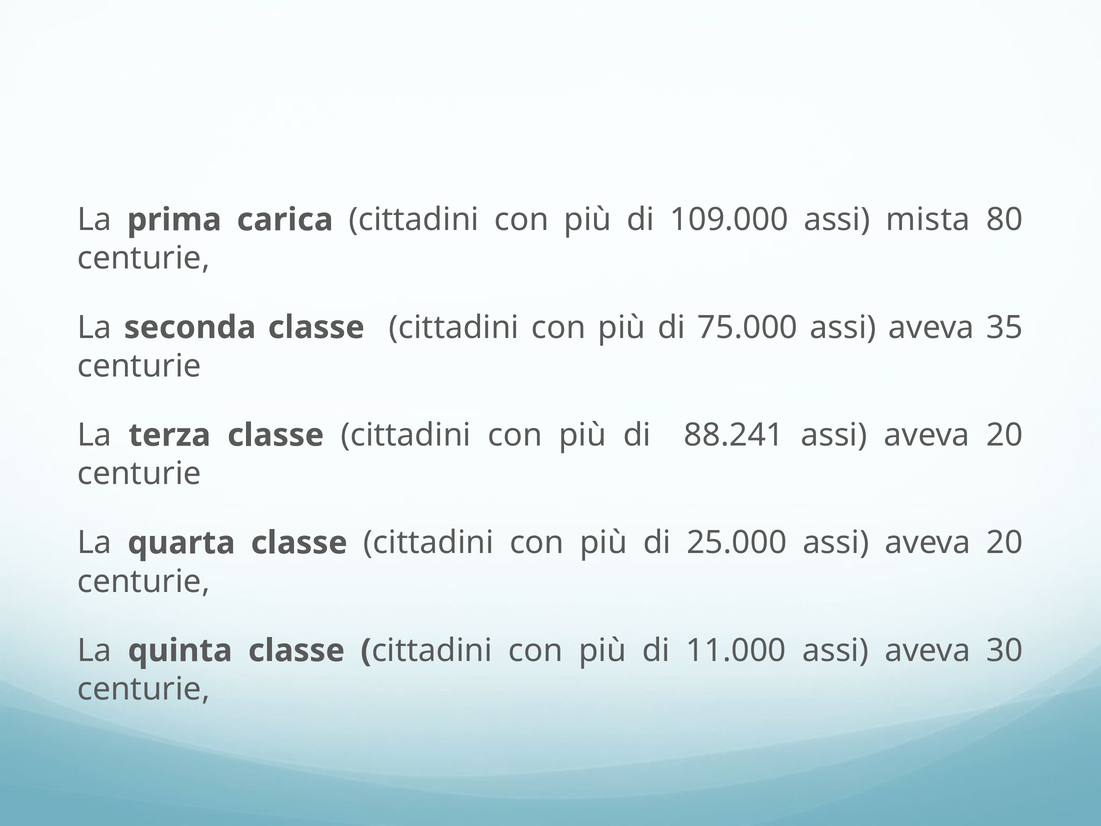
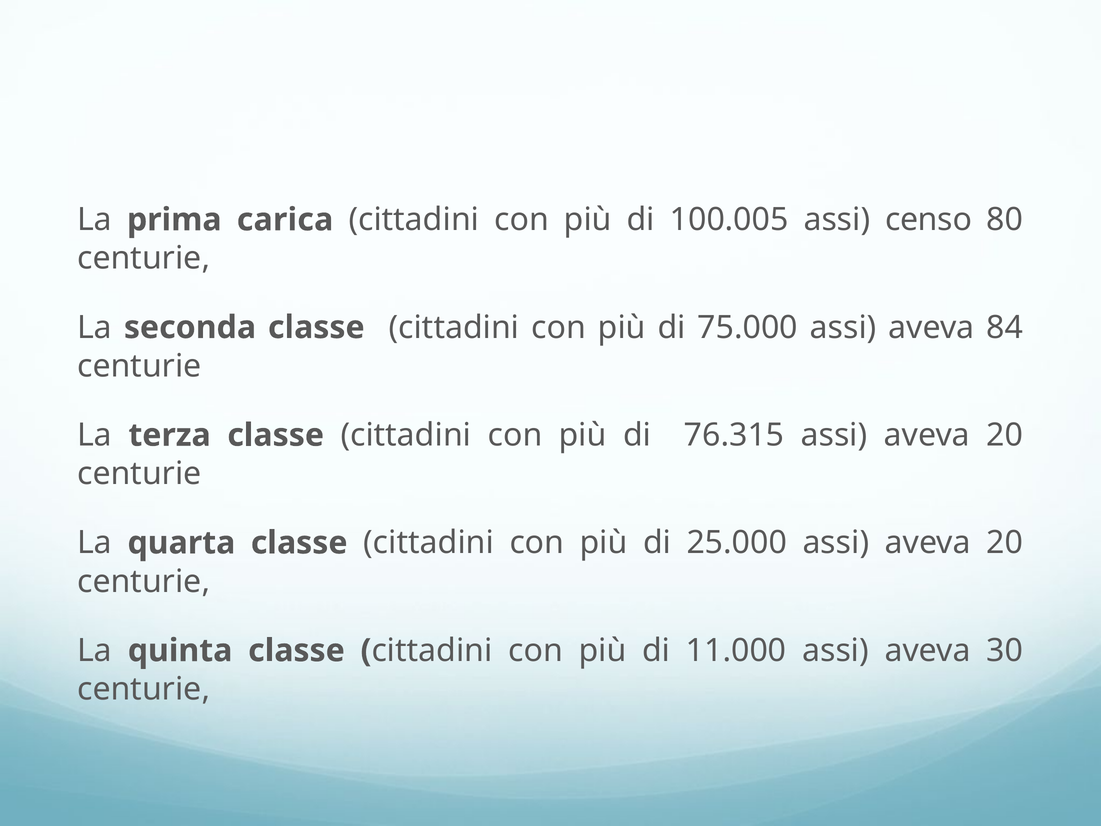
109.000: 109.000 -> 100.005
mista: mista -> censo
35: 35 -> 84
88.241: 88.241 -> 76.315
